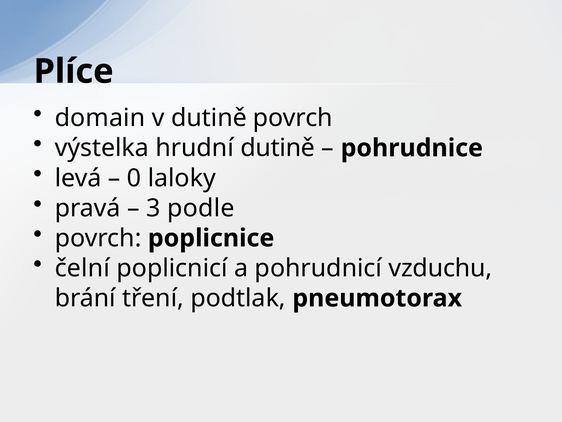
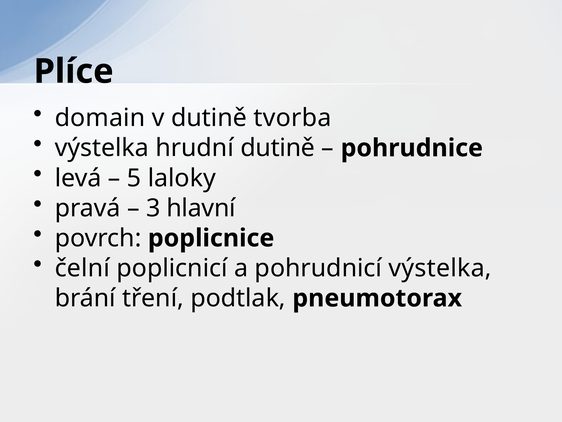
dutině povrch: povrch -> tvorba
0: 0 -> 5
podle: podle -> hlavní
pohrudnicí vzduchu: vzduchu -> výstelka
